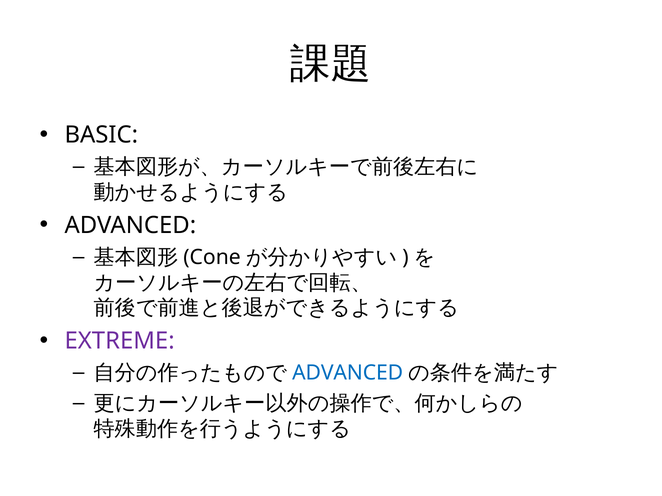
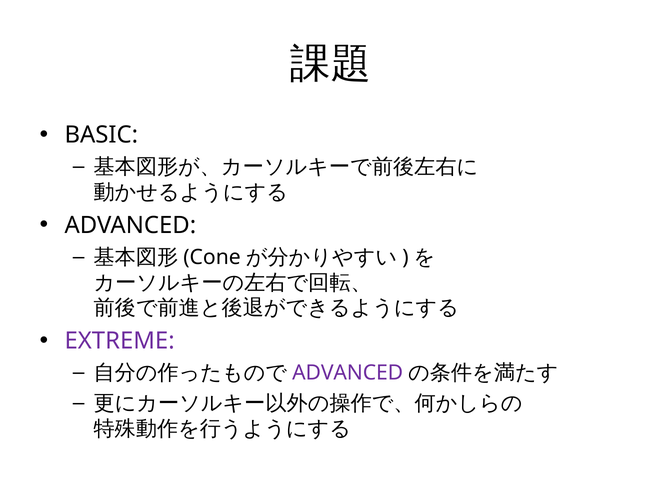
ADVANCED at (348, 373) colour: blue -> purple
